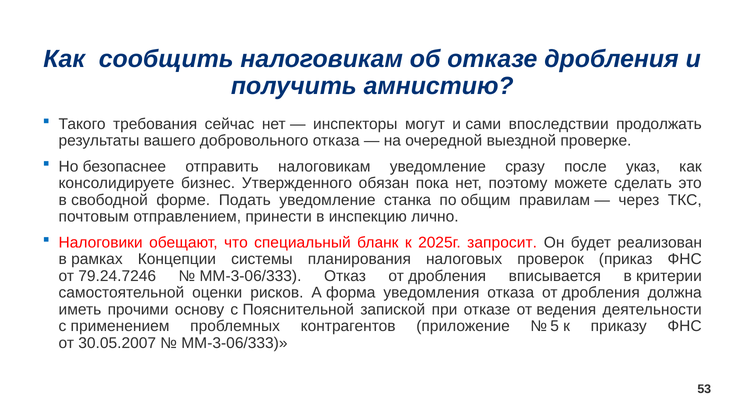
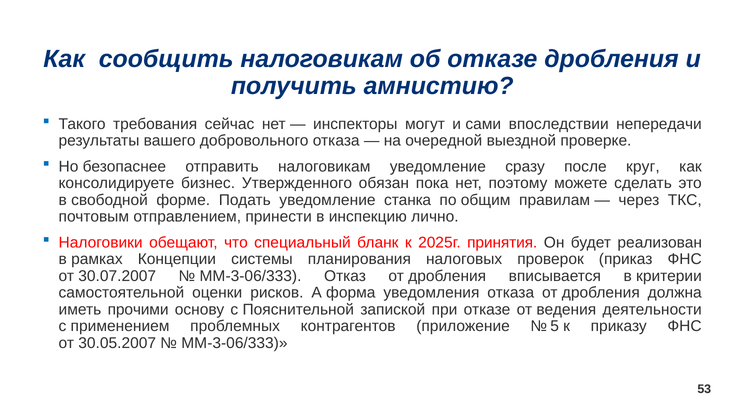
продолжать: продолжать -> непередачи
указ: указ -> круг
запросит: запросит -> принятия
79.24.7246: 79.24.7246 -> 30.07.2007
